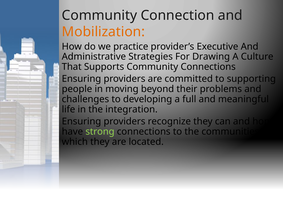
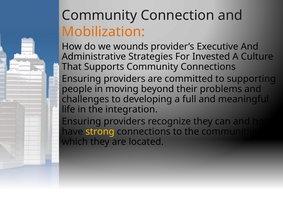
practice: practice -> wounds
Drawing: Drawing -> Invested
strong colour: light green -> yellow
